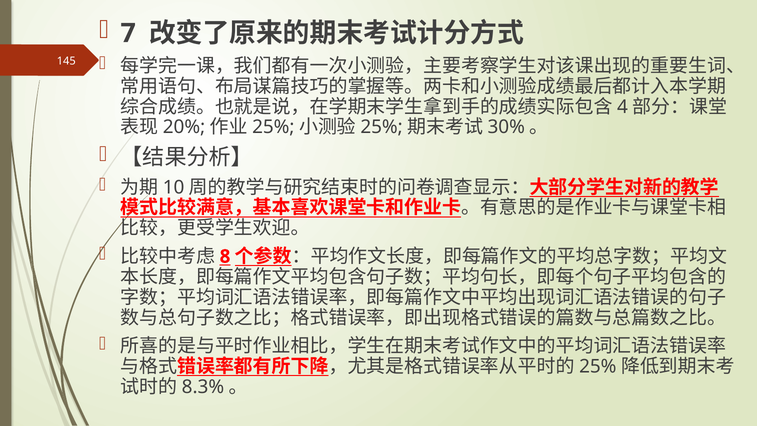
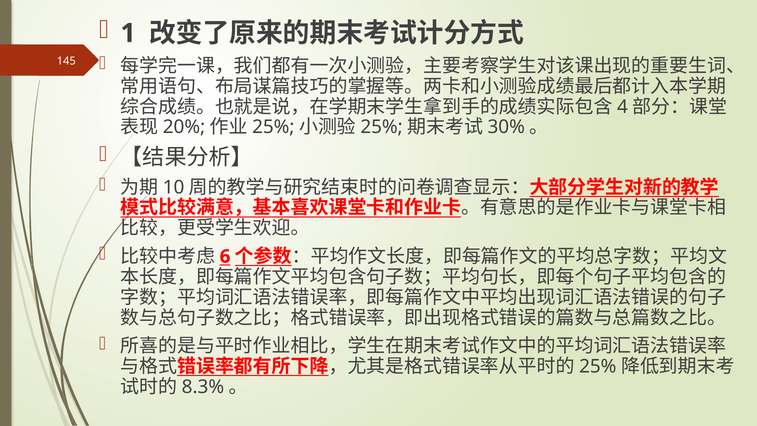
7: 7 -> 1
8: 8 -> 6
